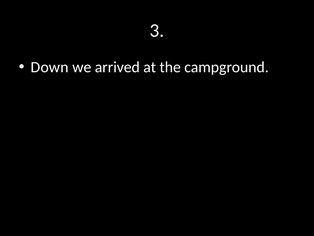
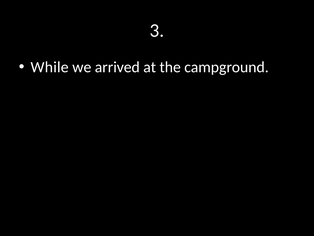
Down: Down -> While
